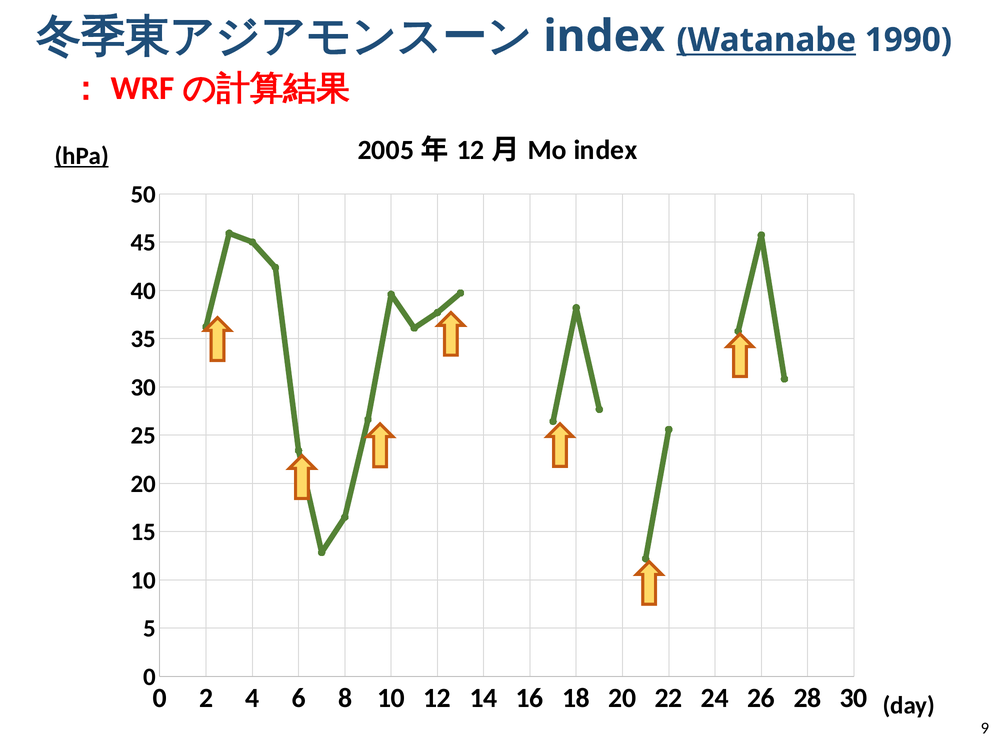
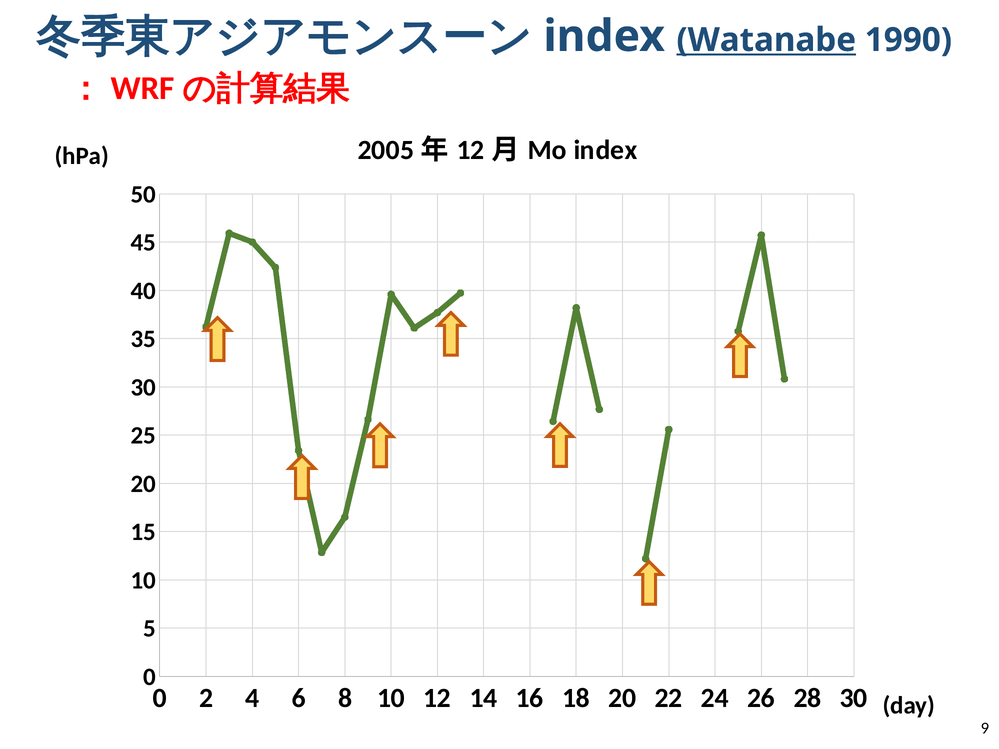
hPa underline: present -> none
